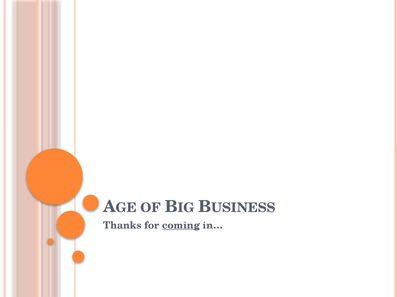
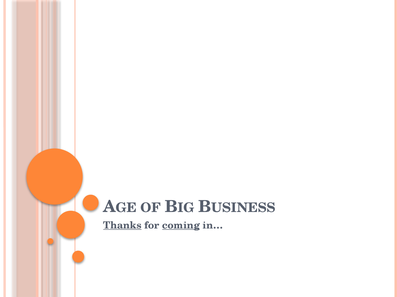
Thanks underline: none -> present
